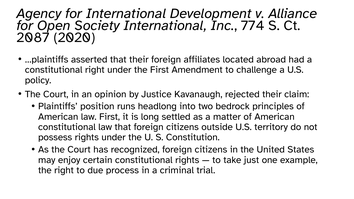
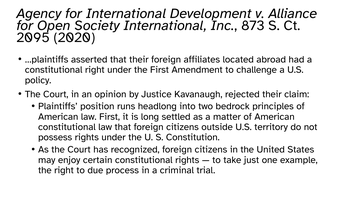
774: 774 -> 873
2087: 2087 -> 2095
